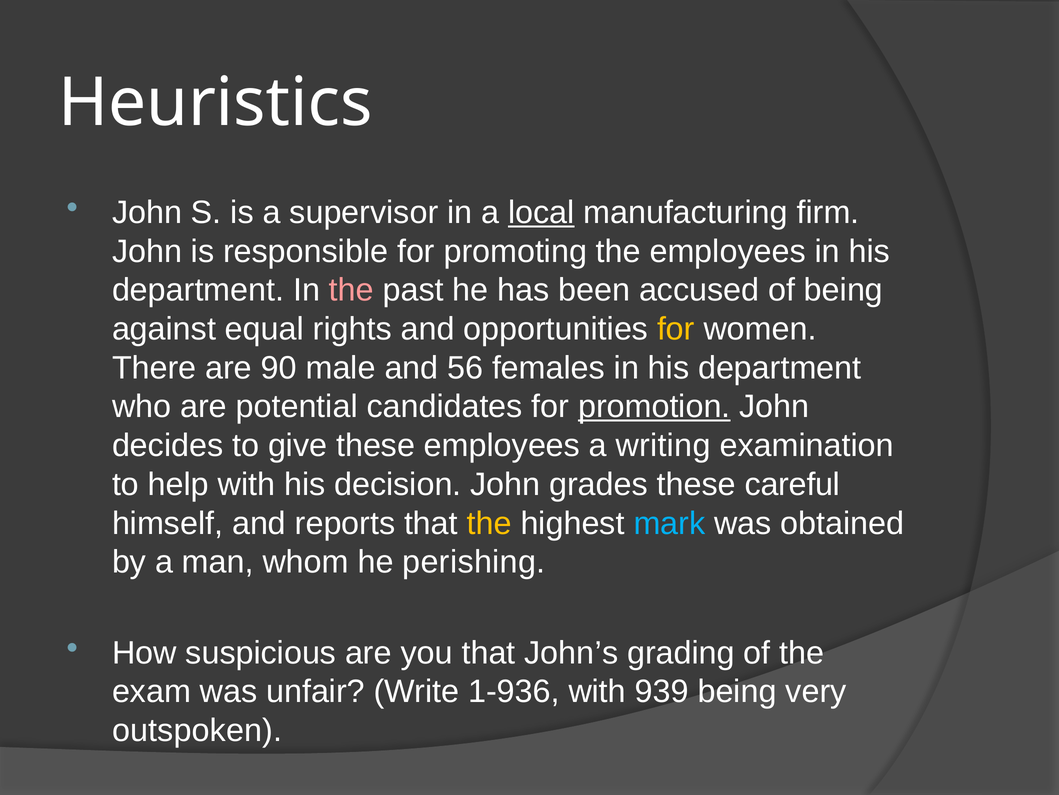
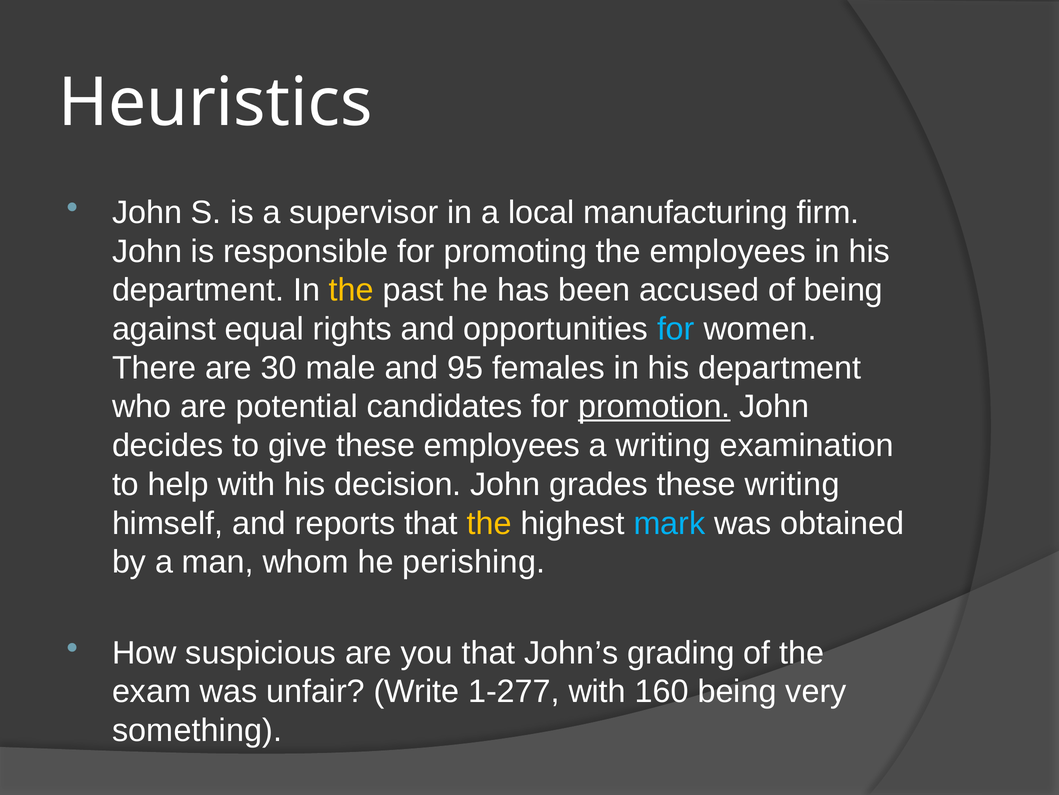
local underline: present -> none
the at (351, 290) colour: pink -> yellow
for at (676, 329) colour: yellow -> light blue
90: 90 -> 30
56: 56 -> 95
these careful: careful -> writing
1-936: 1-936 -> 1-277
939: 939 -> 160
outspoken: outspoken -> something
